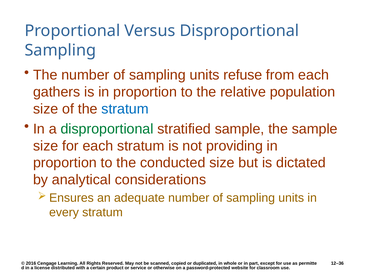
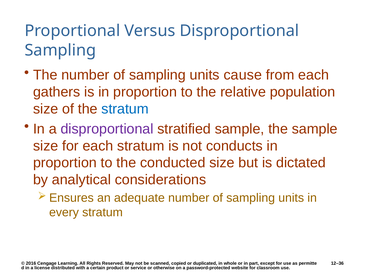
refuse: refuse -> cause
disproportional at (107, 129) colour: green -> purple
providing: providing -> conducts
